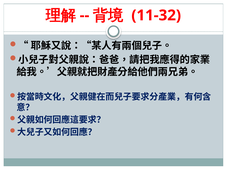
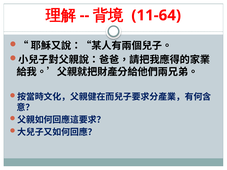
11-32: 11-32 -> 11-64
